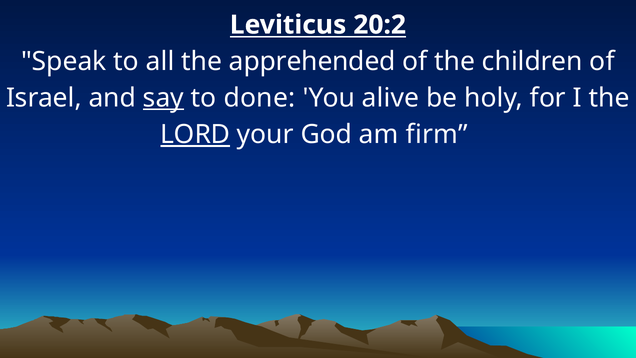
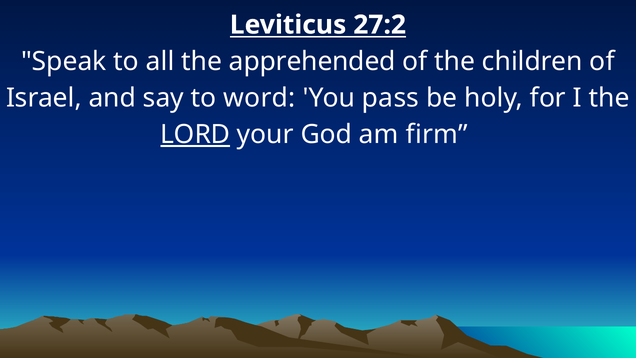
20:2: 20:2 -> 27:2
say underline: present -> none
done: done -> word
alive: alive -> pass
